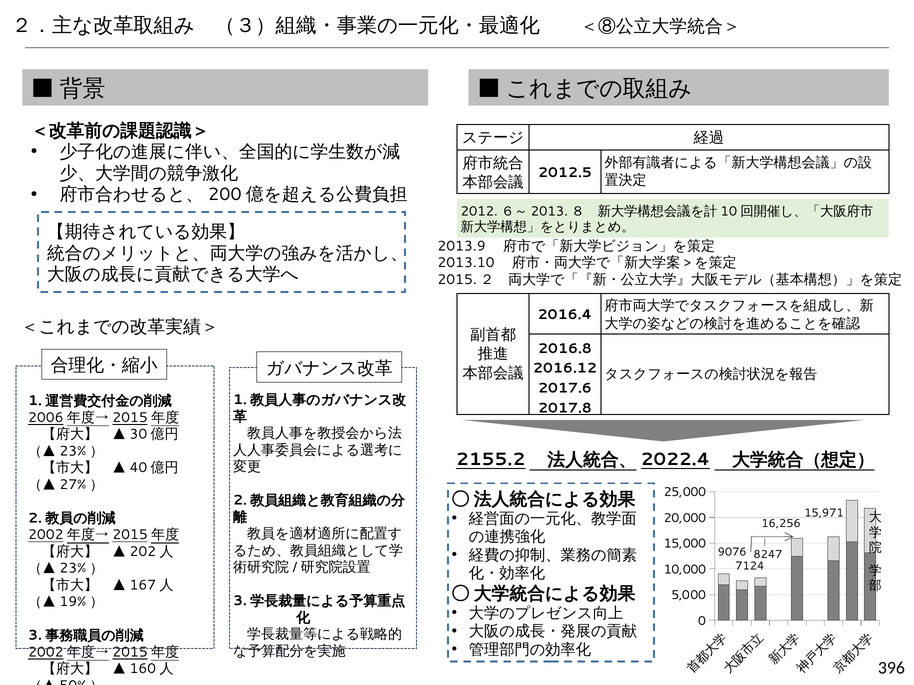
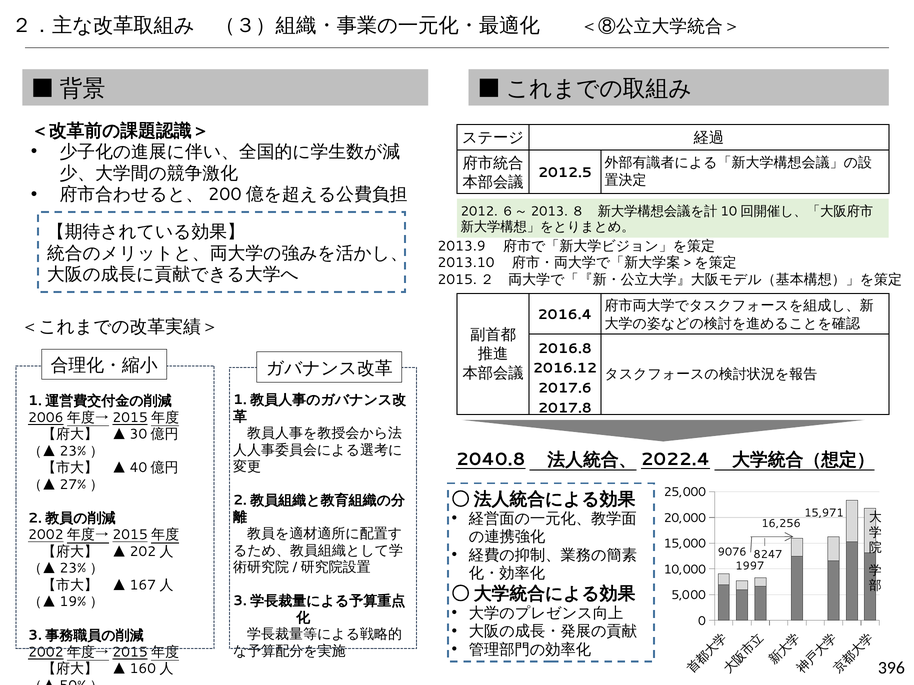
2155.2: 2155.2 -> 2040.8
7124: 7124 -> 1997
